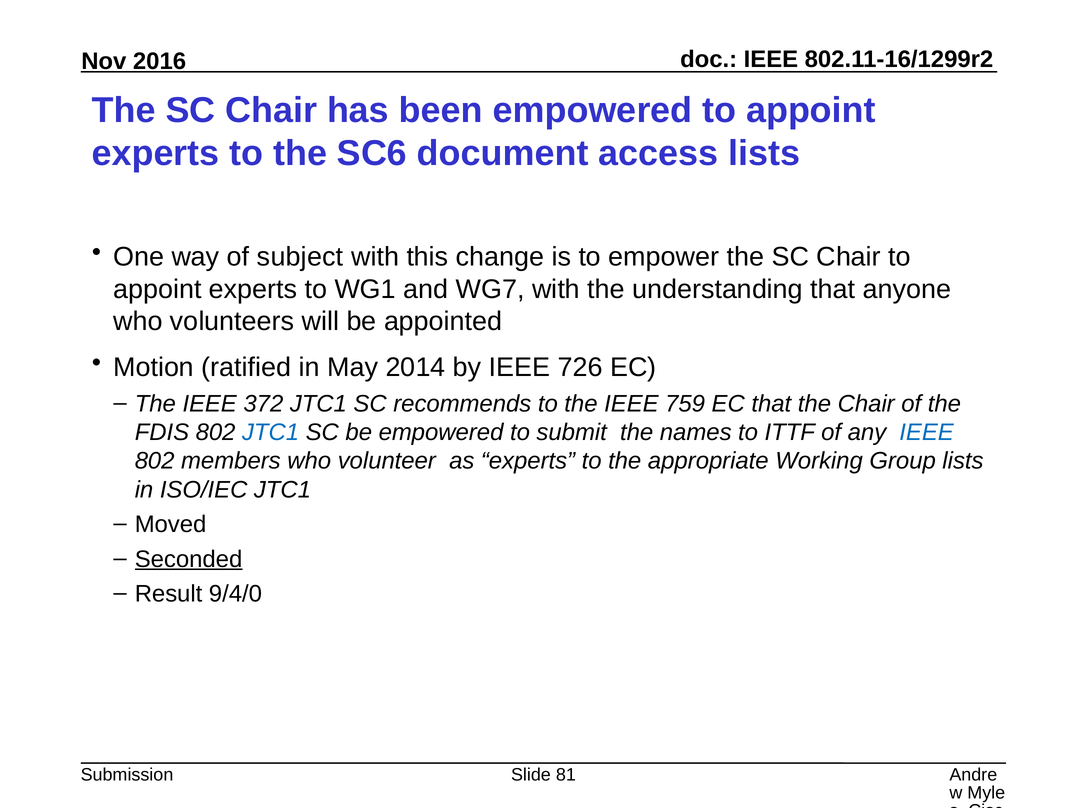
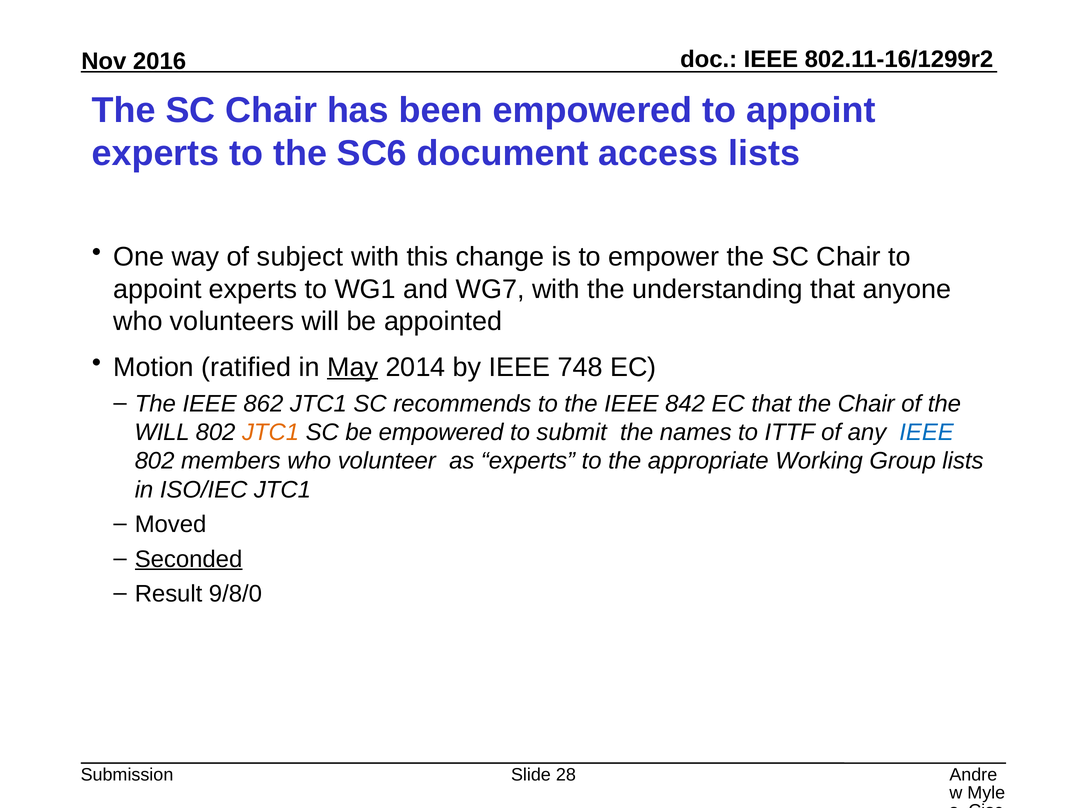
May underline: none -> present
726: 726 -> 748
372: 372 -> 862
759: 759 -> 842
FDIS at (162, 433): FDIS -> WILL
JTC1 at (271, 433) colour: blue -> orange
9/4/0: 9/4/0 -> 9/8/0
81: 81 -> 28
